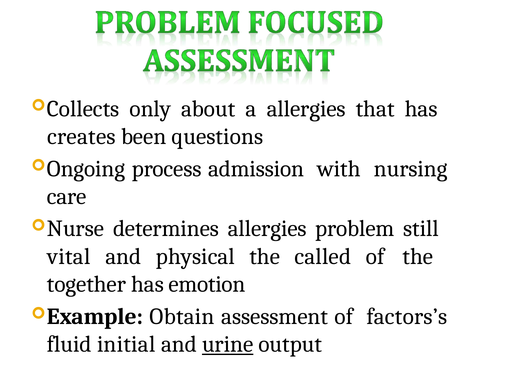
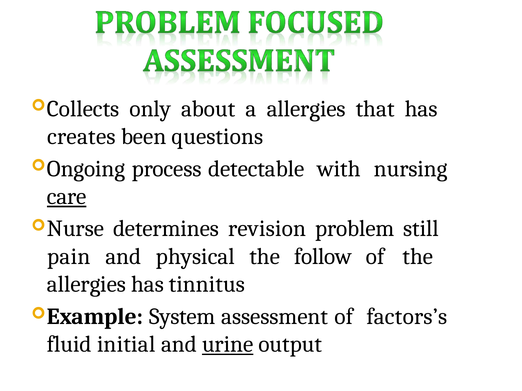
admission: admission -> detectable
care underline: none -> present
determines allergies: allergies -> revision
vital: vital -> pain
called: called -> follow
together at (86, 285): together -> allergies
emotion: emotion -> tinnitus
Obtain: Obtain -> System
